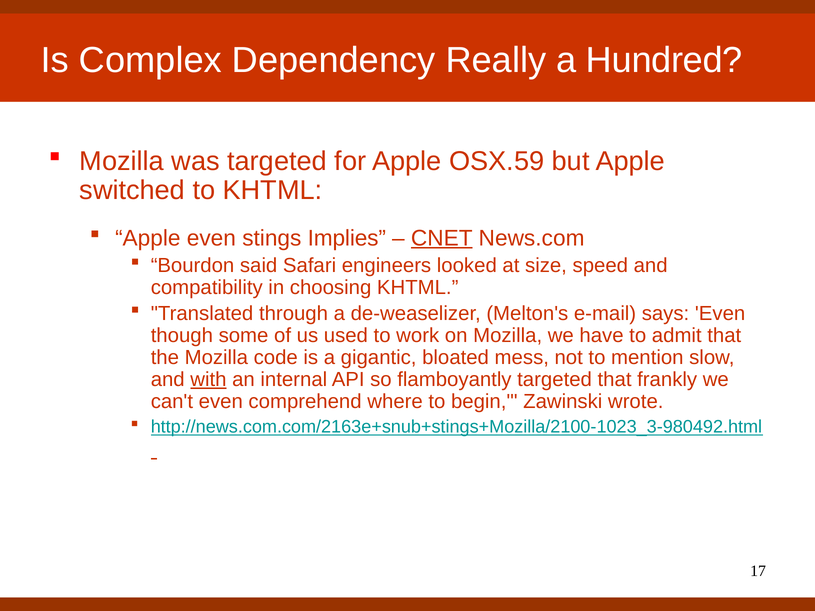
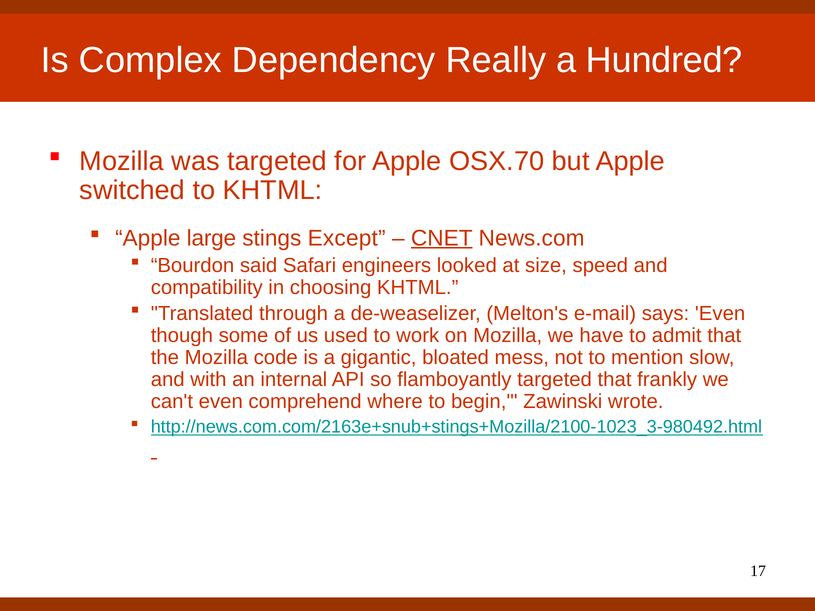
OSX.59: OSX.59 -> OSX.70
Apple even: even -> large
Implies: Implies -> Except
with underline: present -> none
